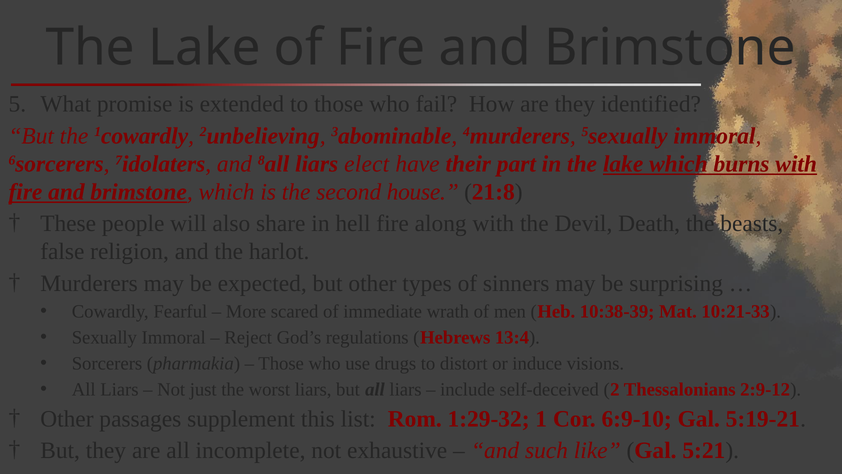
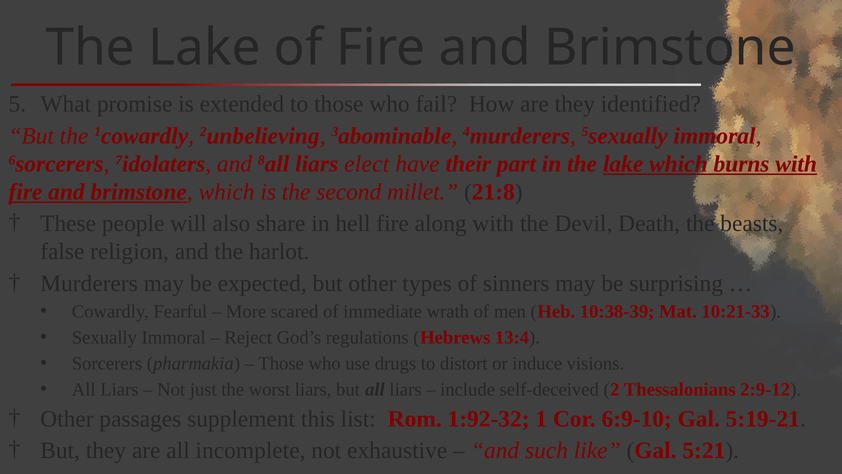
house: house -> millet
1:29-32: 1:29-32 -> 1:92-32
